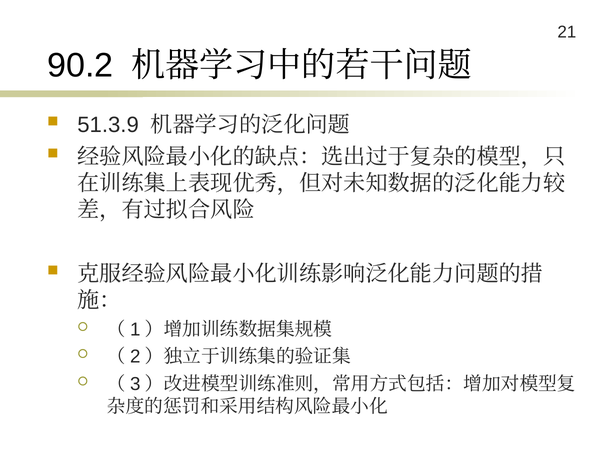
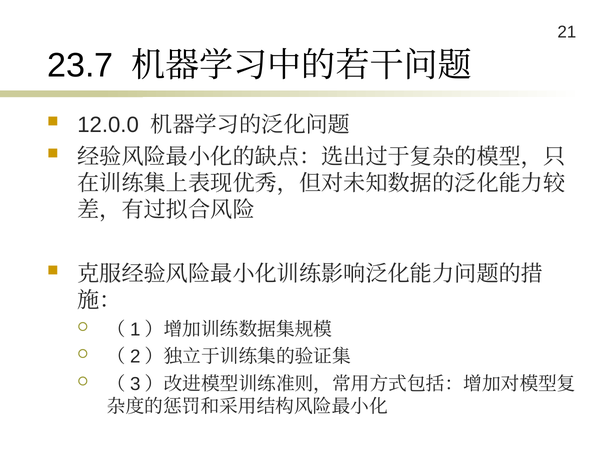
90.2: 90.2 -> 23.7
51.3.9: 51.3.9 -> 12.0.0
